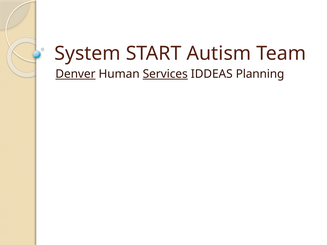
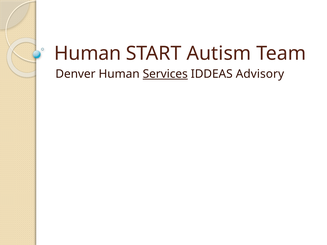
System at (88, 54): System -> Human
Denver underline: present -> none
Planning: Planning -> Advisory
